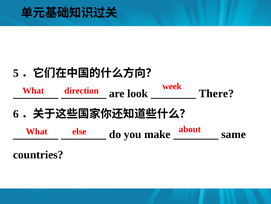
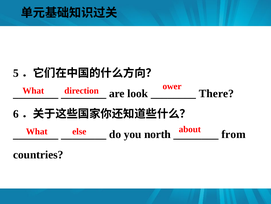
week: week -> ower
make: make -> north
same: same -> from
